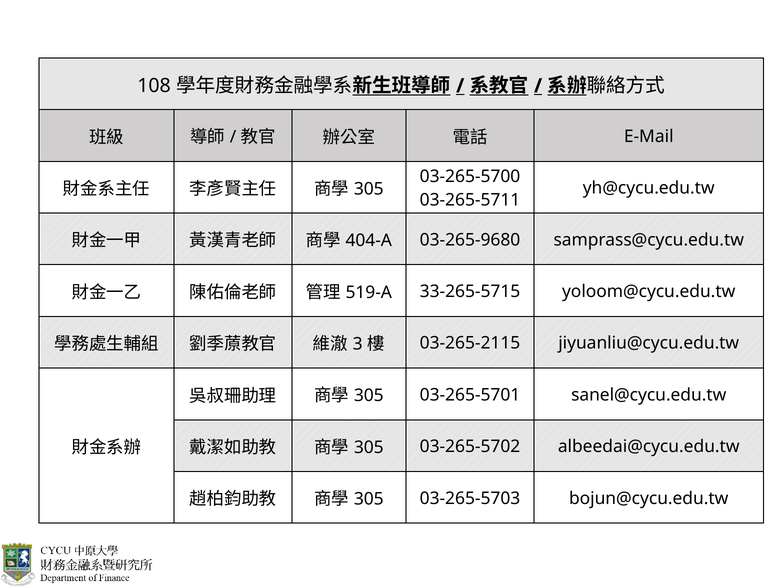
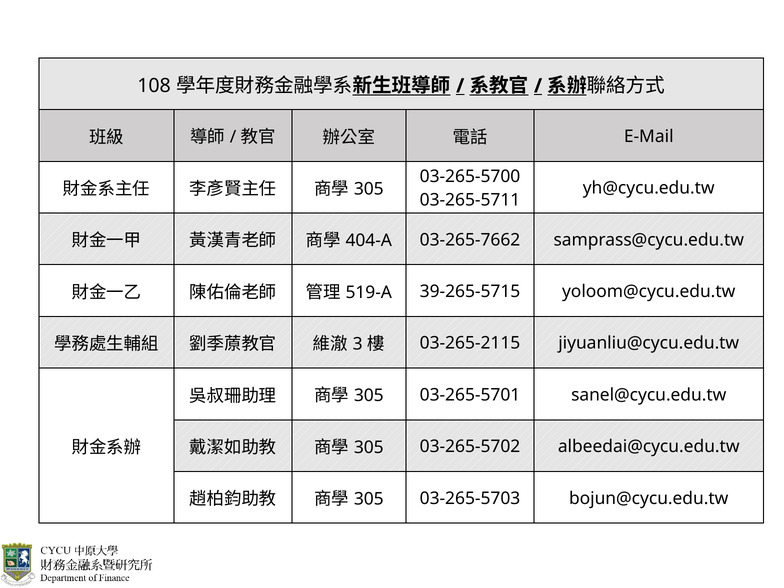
03-265-9680: 03-265-9680 -> 03-265-7662
33-265-5715: 33-265-5715 -> 39-265-5715
